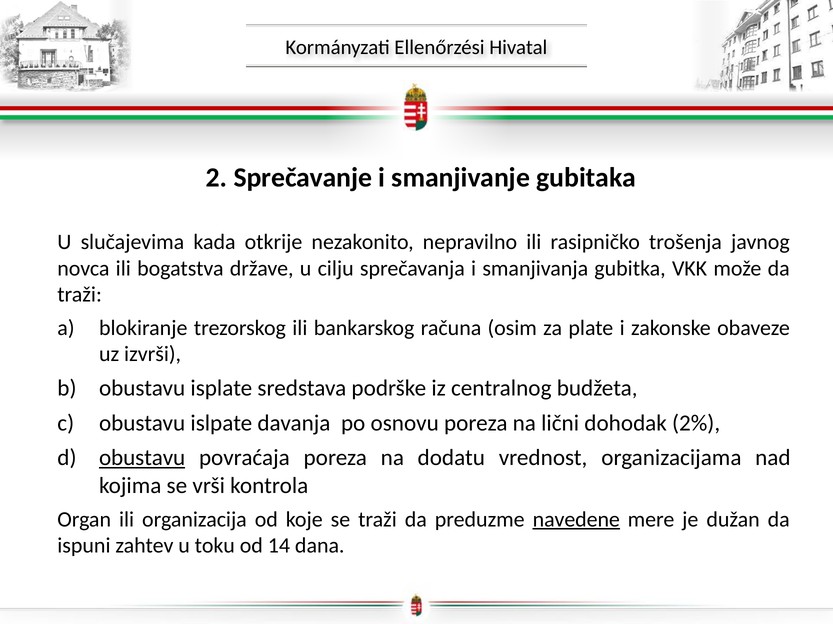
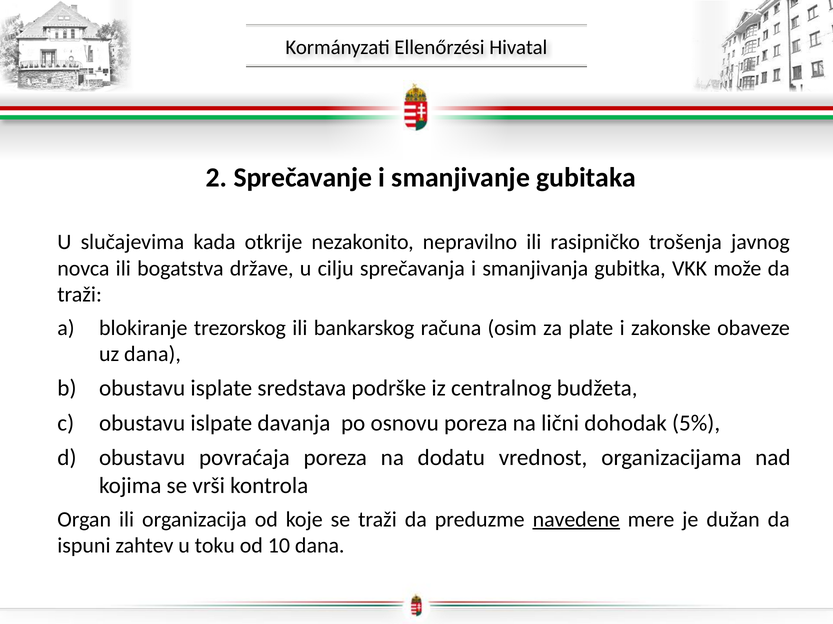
uz izvrši: izvrši -> dana
2%: 2% -> 5%
obustavu at (142, 458) underline: present -> none
14: 14 -> 10
